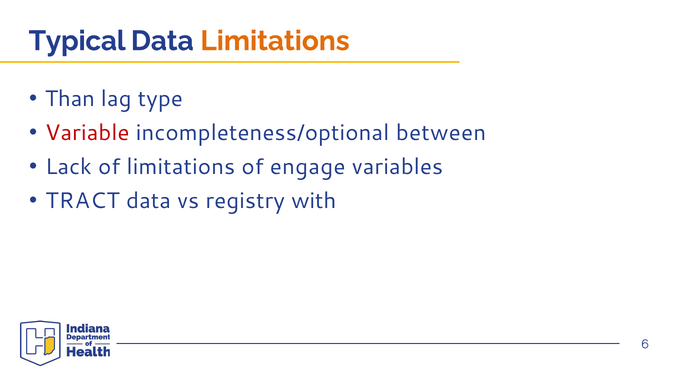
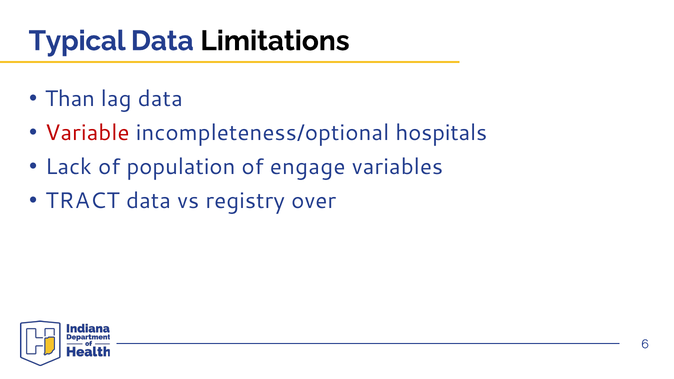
Limitations at (275, 41) colour: orange -> black
lag type: type -> data
between: between -> hospitals
of limitations: limitations -> population
with: with -> over
